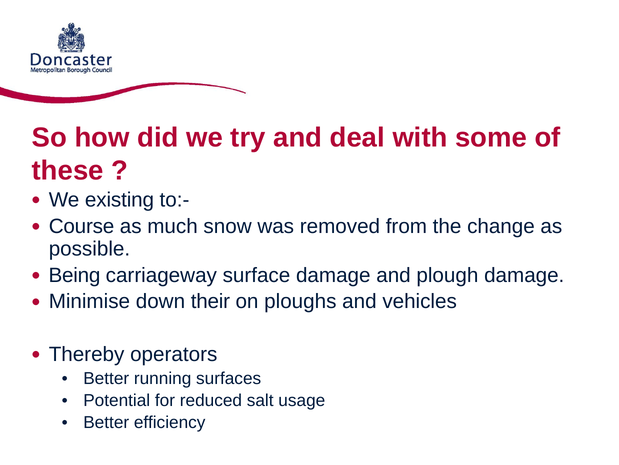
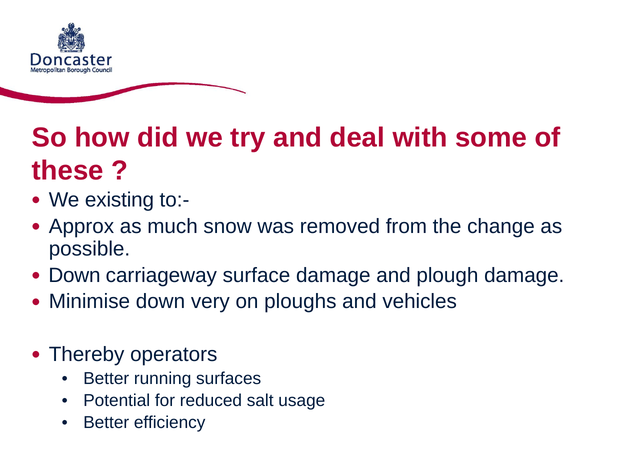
Course: Course -> Approx
Being at (74, 275): Being -> Down
their: their -> very
